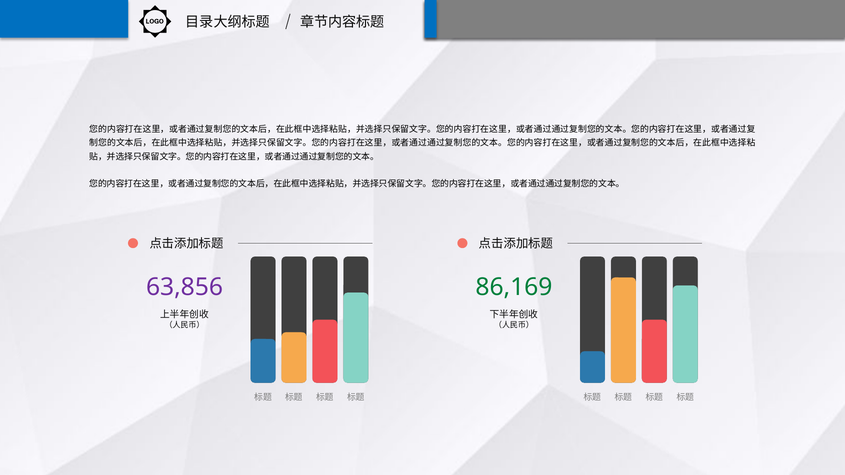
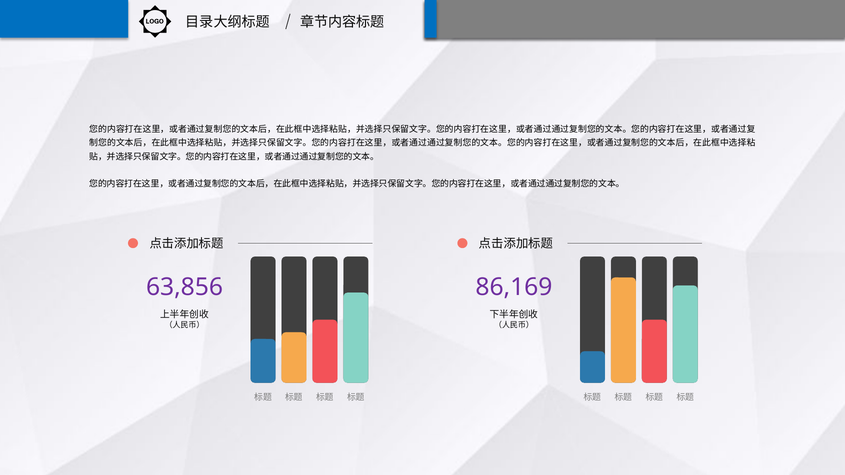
86,169 colour: green -> purple
